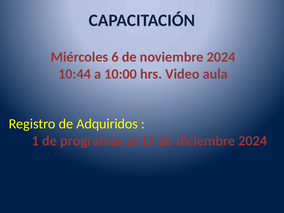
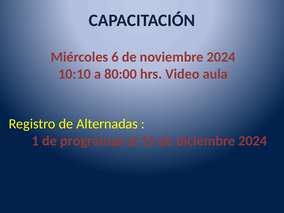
10:44: 10:44 -> 10:10
10:00: 10:00 -> 80:00
Adquiridos: Adquiridos -> Alternadas
